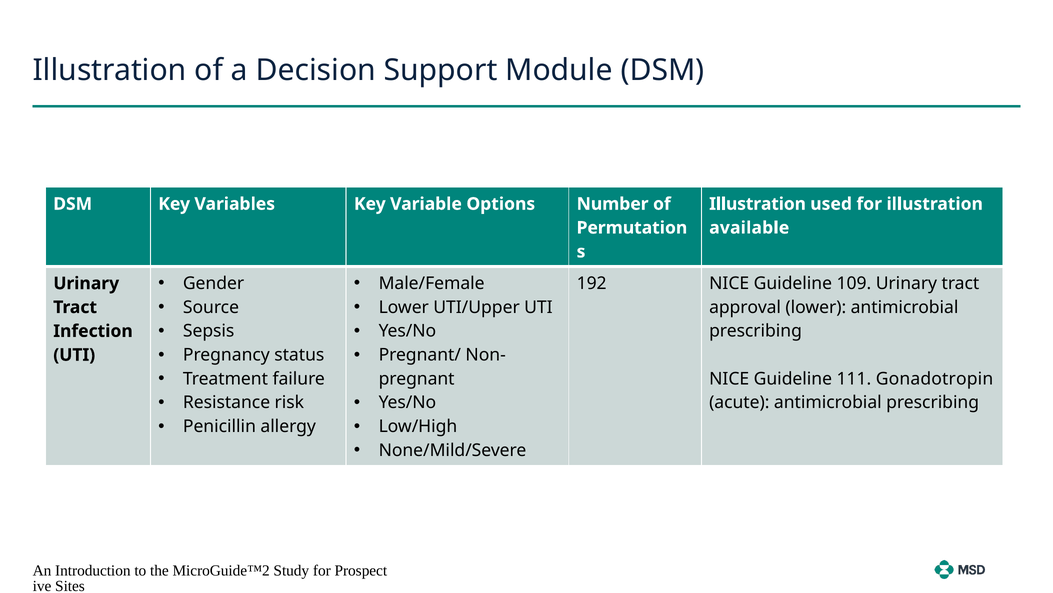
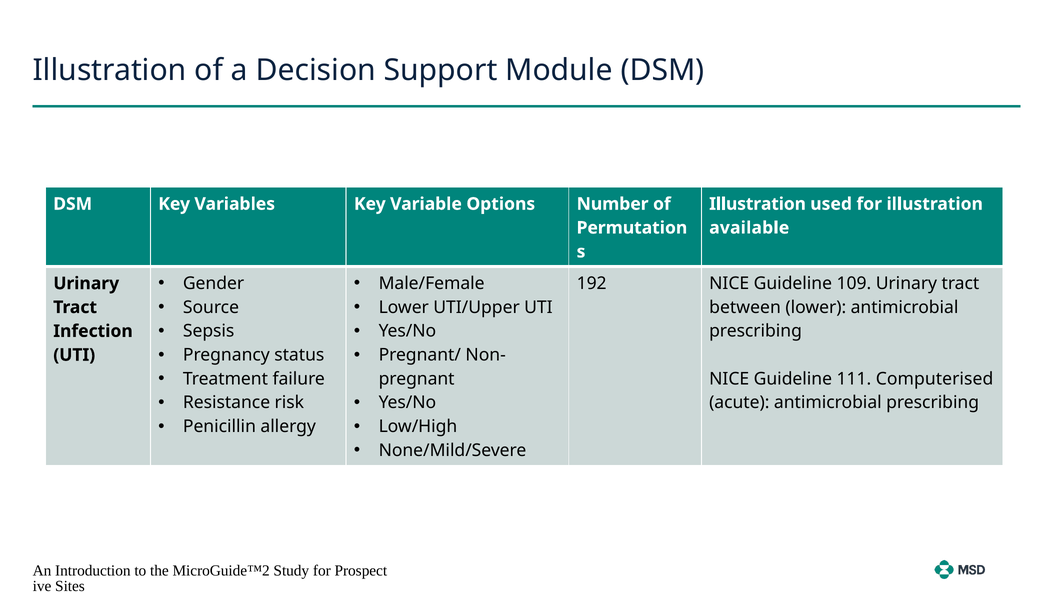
approval: approval -> between
Gonadotropin: Gonadotropin -> Computerised
